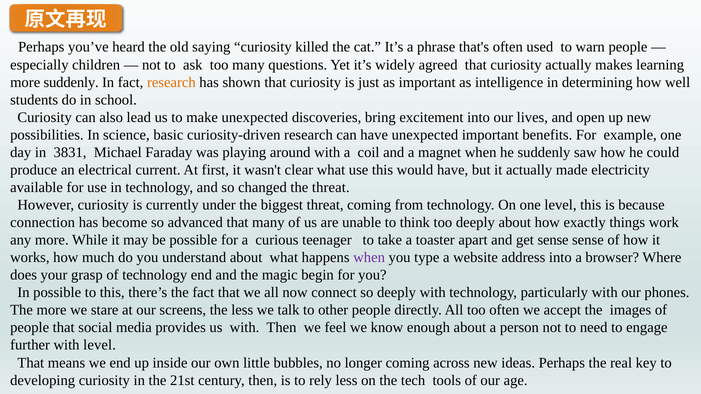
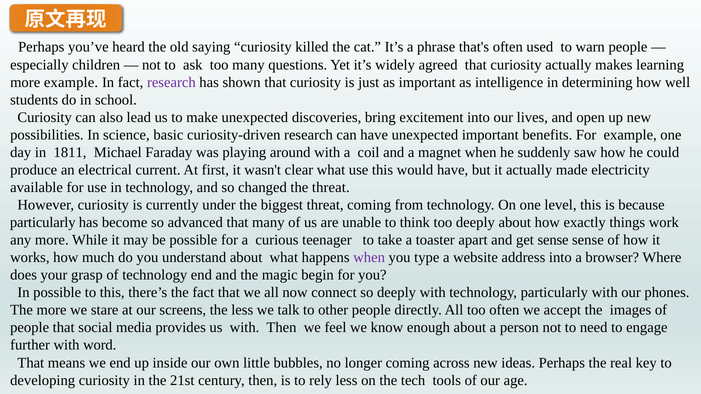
more suddenly: suddenly -> example
research at (171, 82) colour: orange -> purple
3831: 3831 -> 1811
connection at (43, 223): connection -> particularly
with level: level -> word
